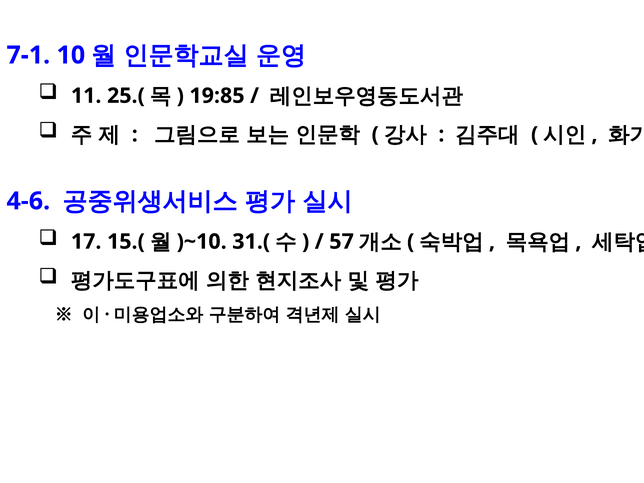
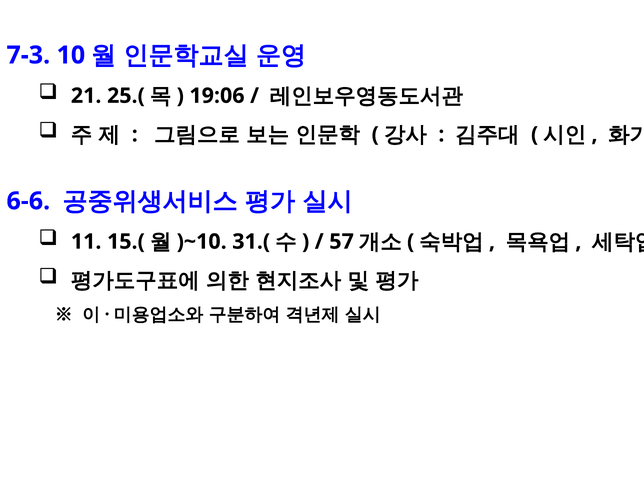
7-1: 7-1 -> 7-3
11: 11 -> 21
19:85: 19:85 -> 19:06
4-6: 4-6 -> 6-6
17: 17 -> 11
